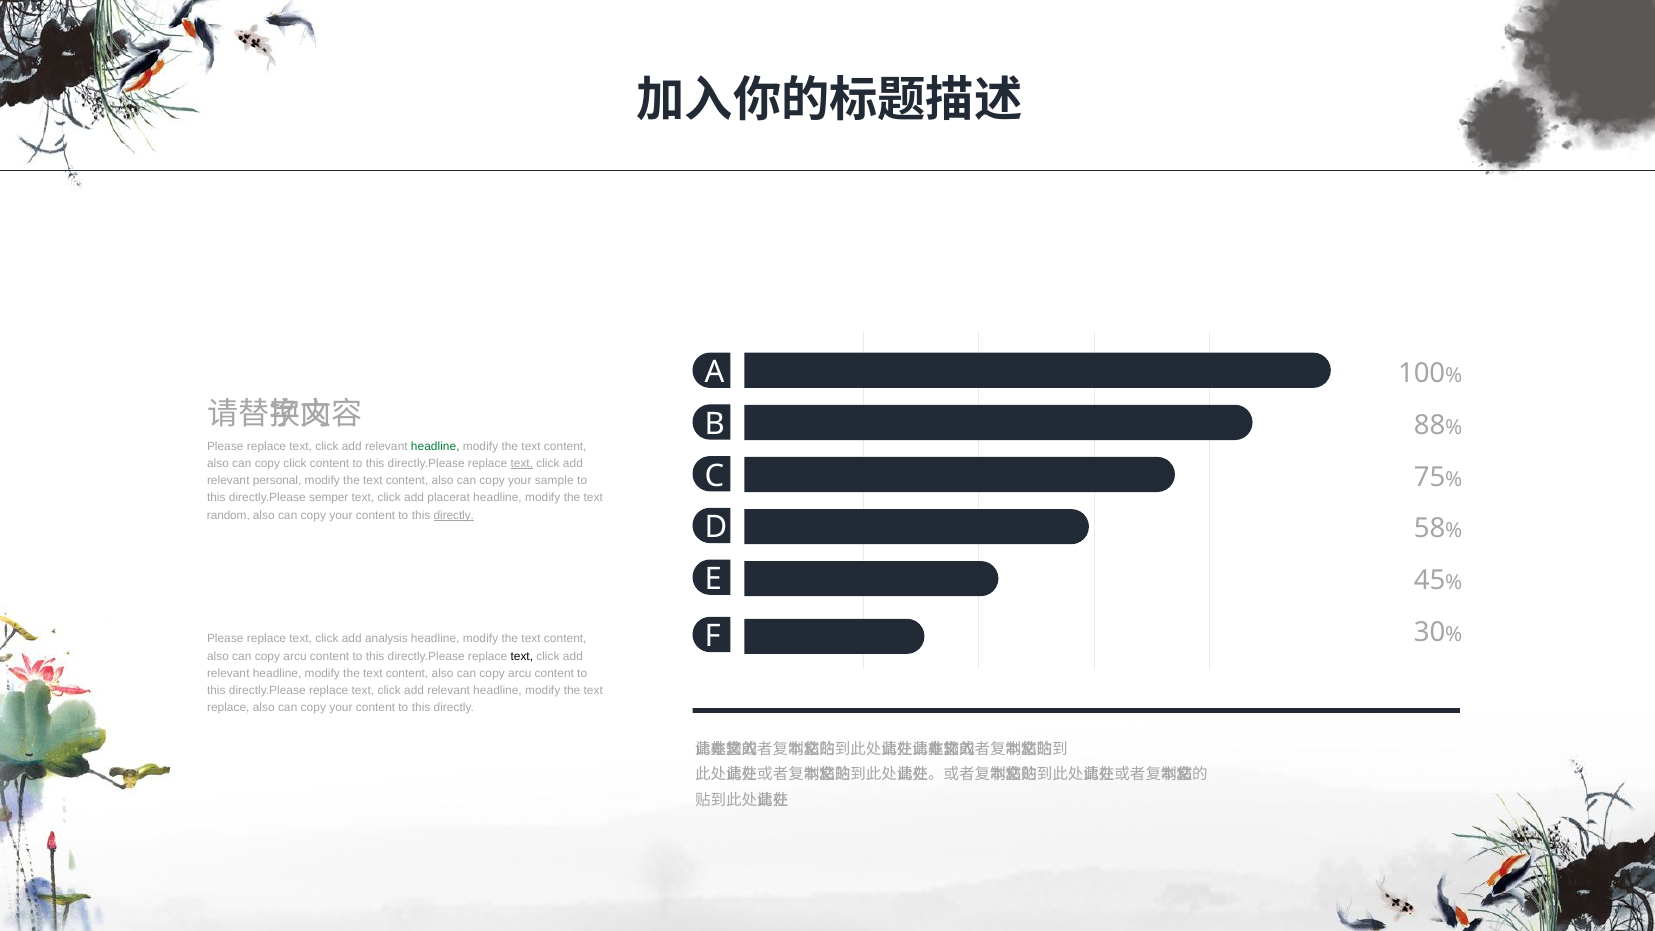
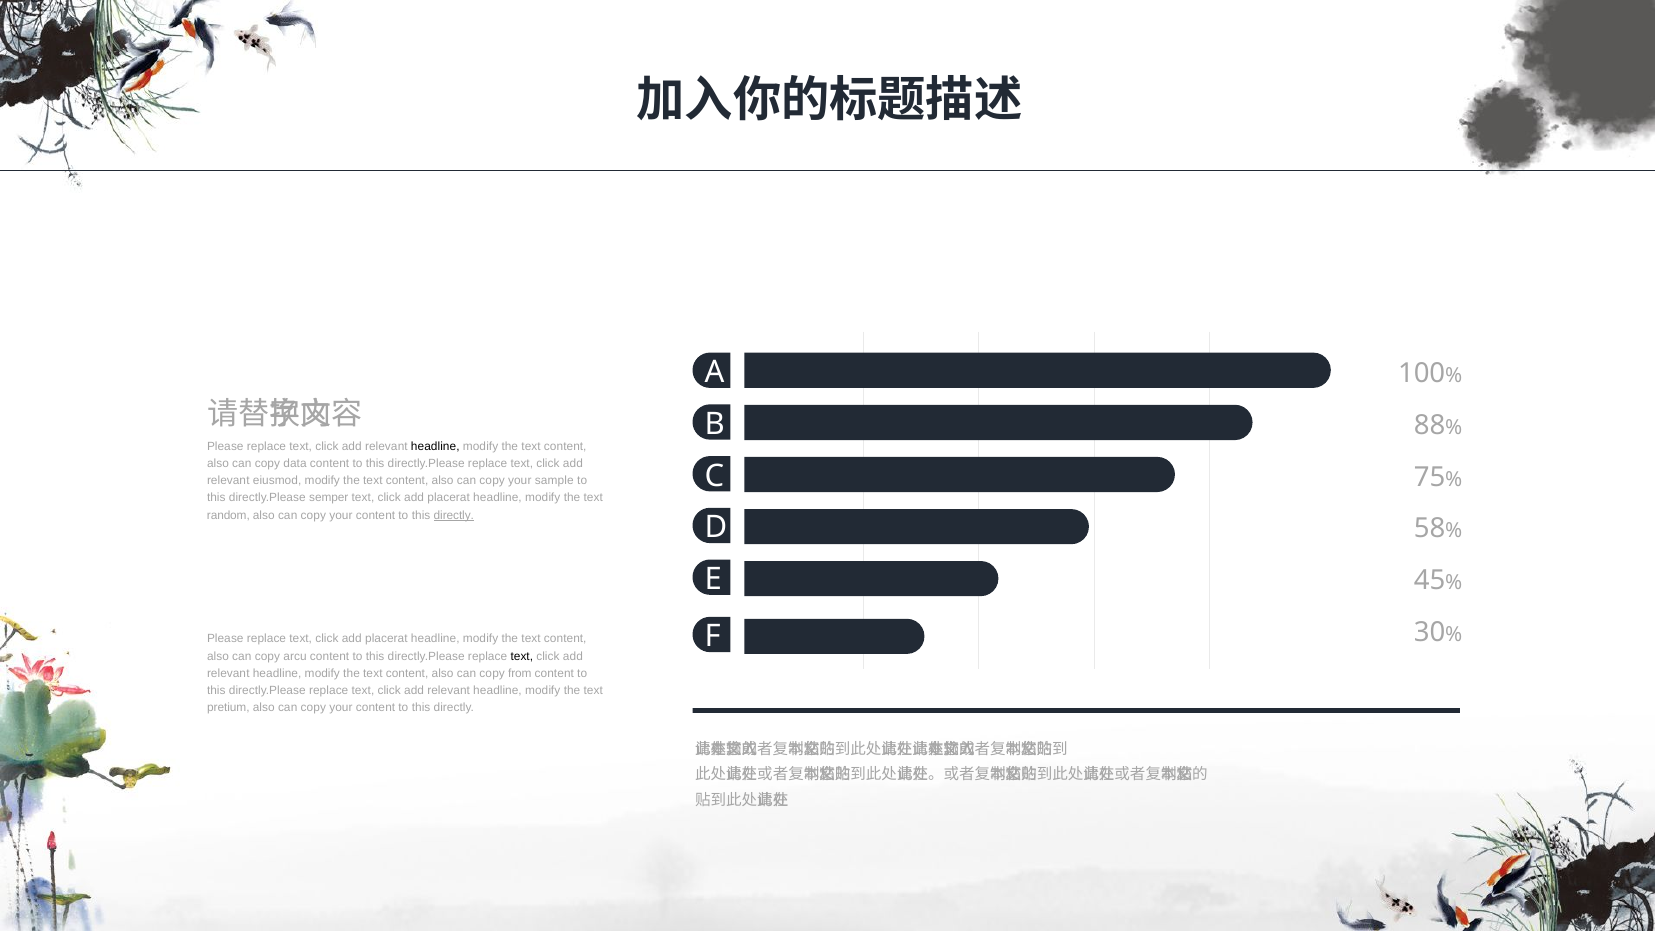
headline at (435, 446) colour: green -> black
copy click: click -> data
text at (522, 464) underline: present -> none
personal: personal -> eiusmod
analysis at (386, 639): analysis -> placerat
arcu at (520, 673): arcu -> from
replace at (228, 708): replace -> pretium
